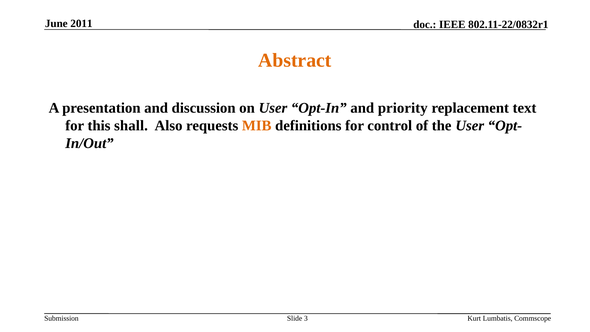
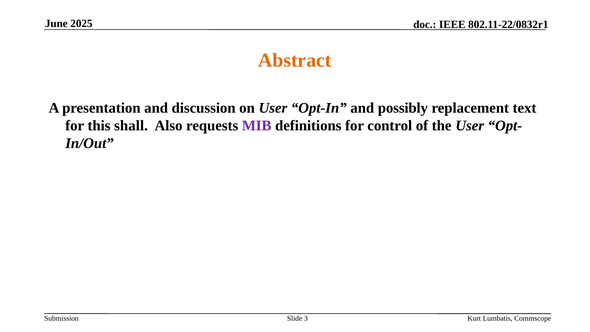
2011: 2011 -> 2025
priority: priority -> possibly
MIB colour: orange -> purple
